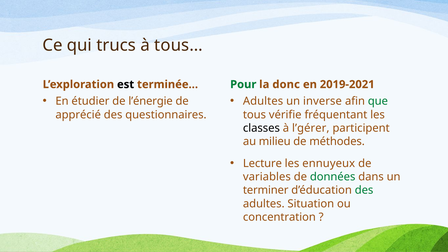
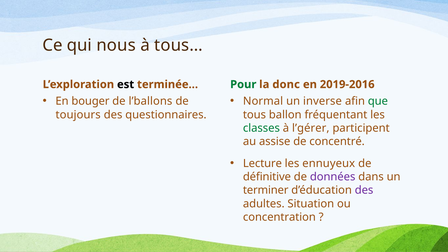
trucs: trucs -> nous
2019-2021: 2019-2021 -> 2019-2016
étudier: étudier -> bouger
l’énergie: l’énergie -> l’ballons
Adultes at (263, 101): Adultes -> Normal
apprécié: apprécié -> toujours
vérifie: vérifie -> ballon
classes colour: black -> green
milieu: milieu -> assise
méthodes: méthodes -> concentré
variables: variables -> définitive
données colour: green -> purple
des at (364, 190) colour: green -> purple
